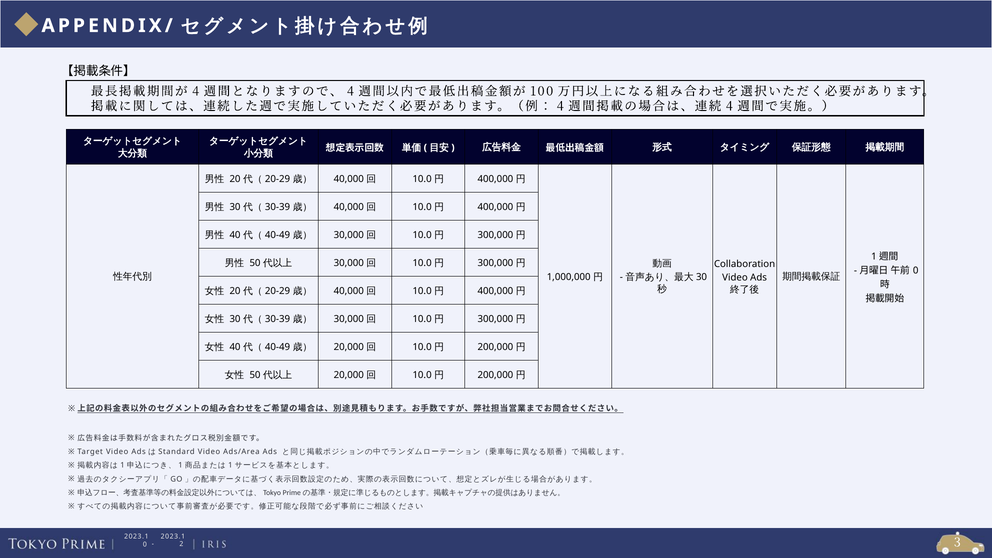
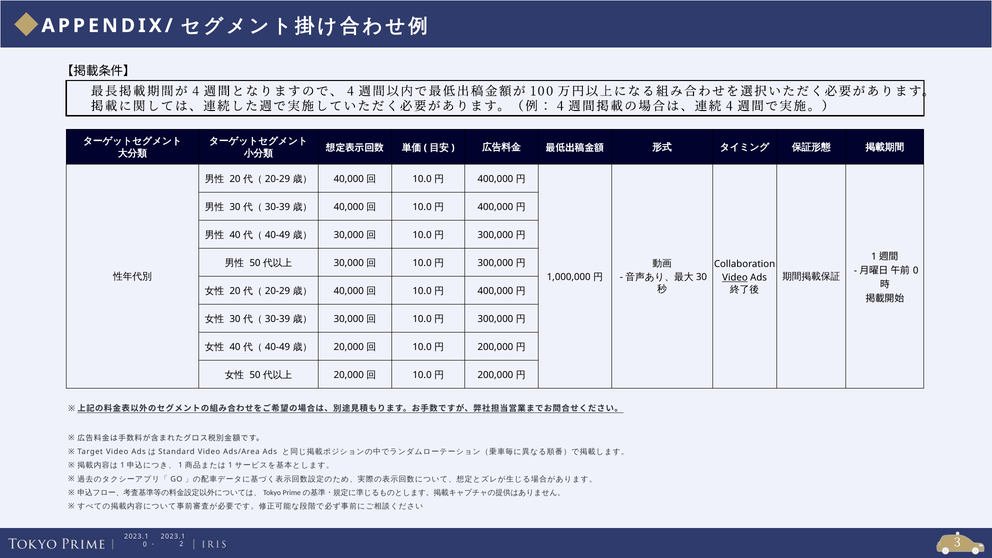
Video at (735, 277) underline: none -> present
